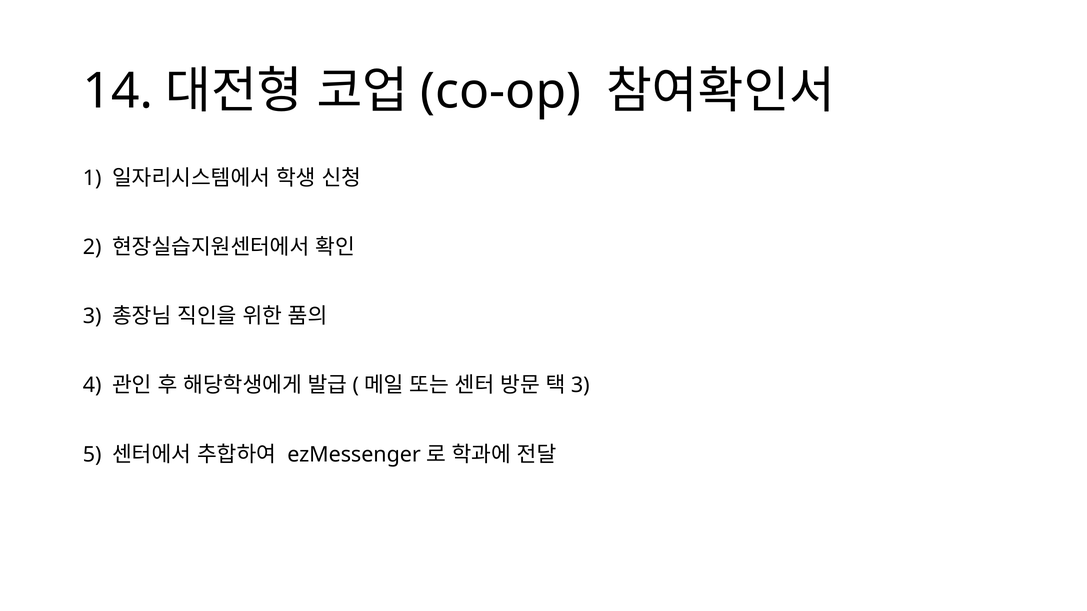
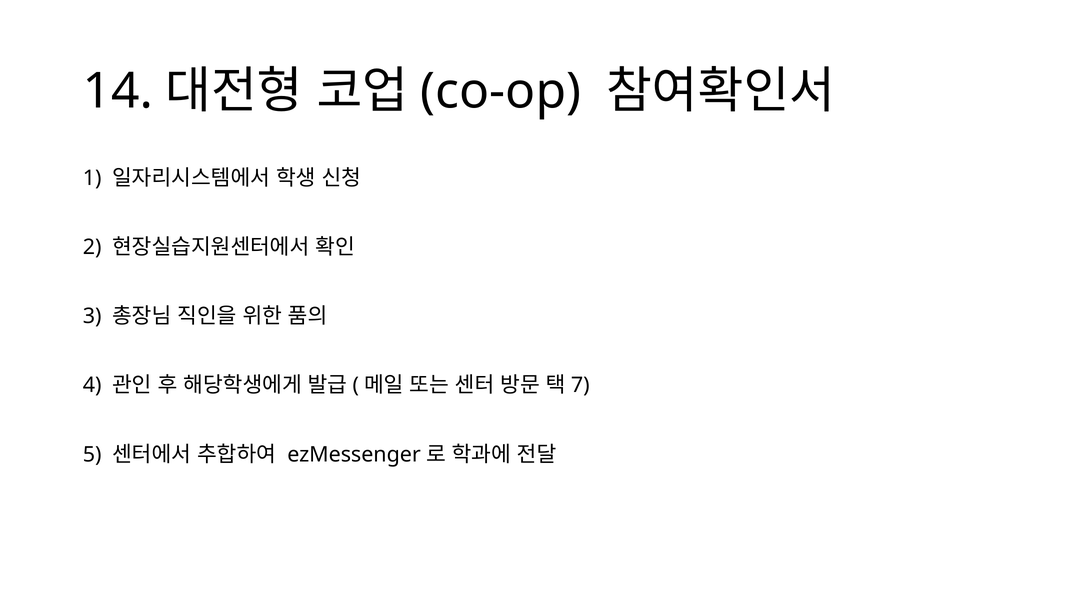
3 at (580, 386): 3 -> 7
